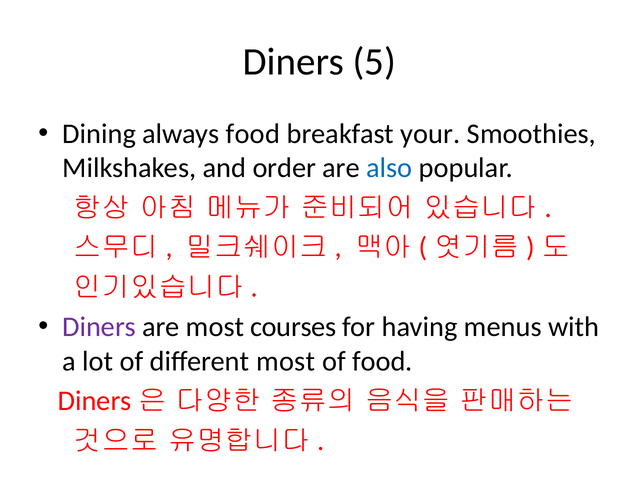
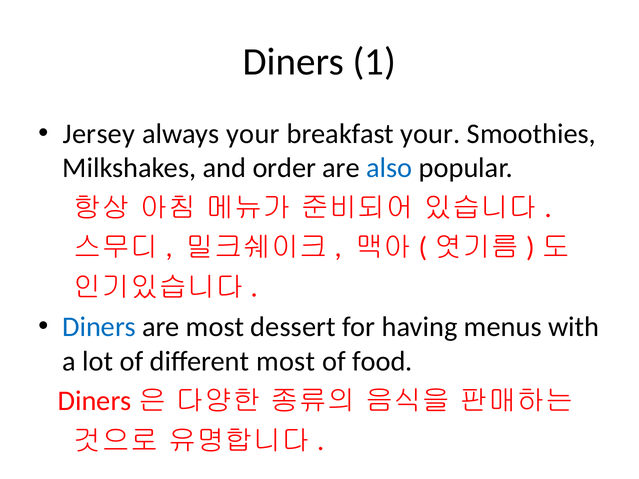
5: 5 -> 1
Dining: Dining -> Jersey
always food: food -> your
Diners at (99, 327) colour: purple -> blue
courses: courses -> dessert
